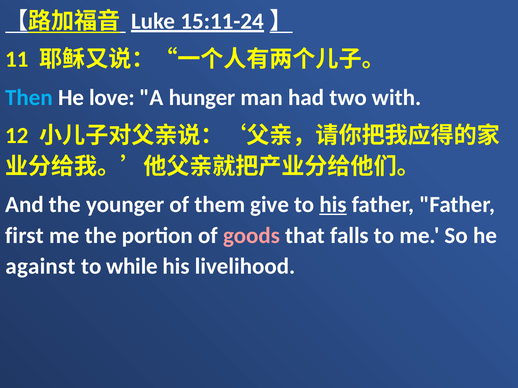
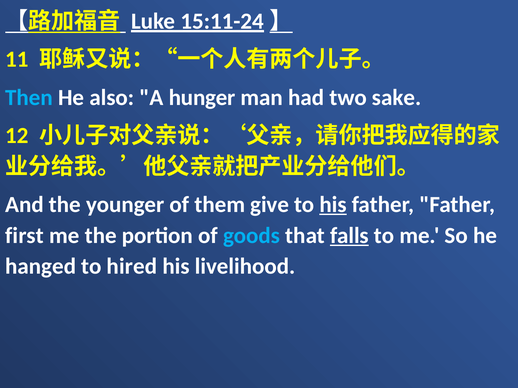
love: love -> also
with: with -> sake
goods colour: pink -> light blue
falls underline: none -> present
against: against -> hanged
while: while -> hired
